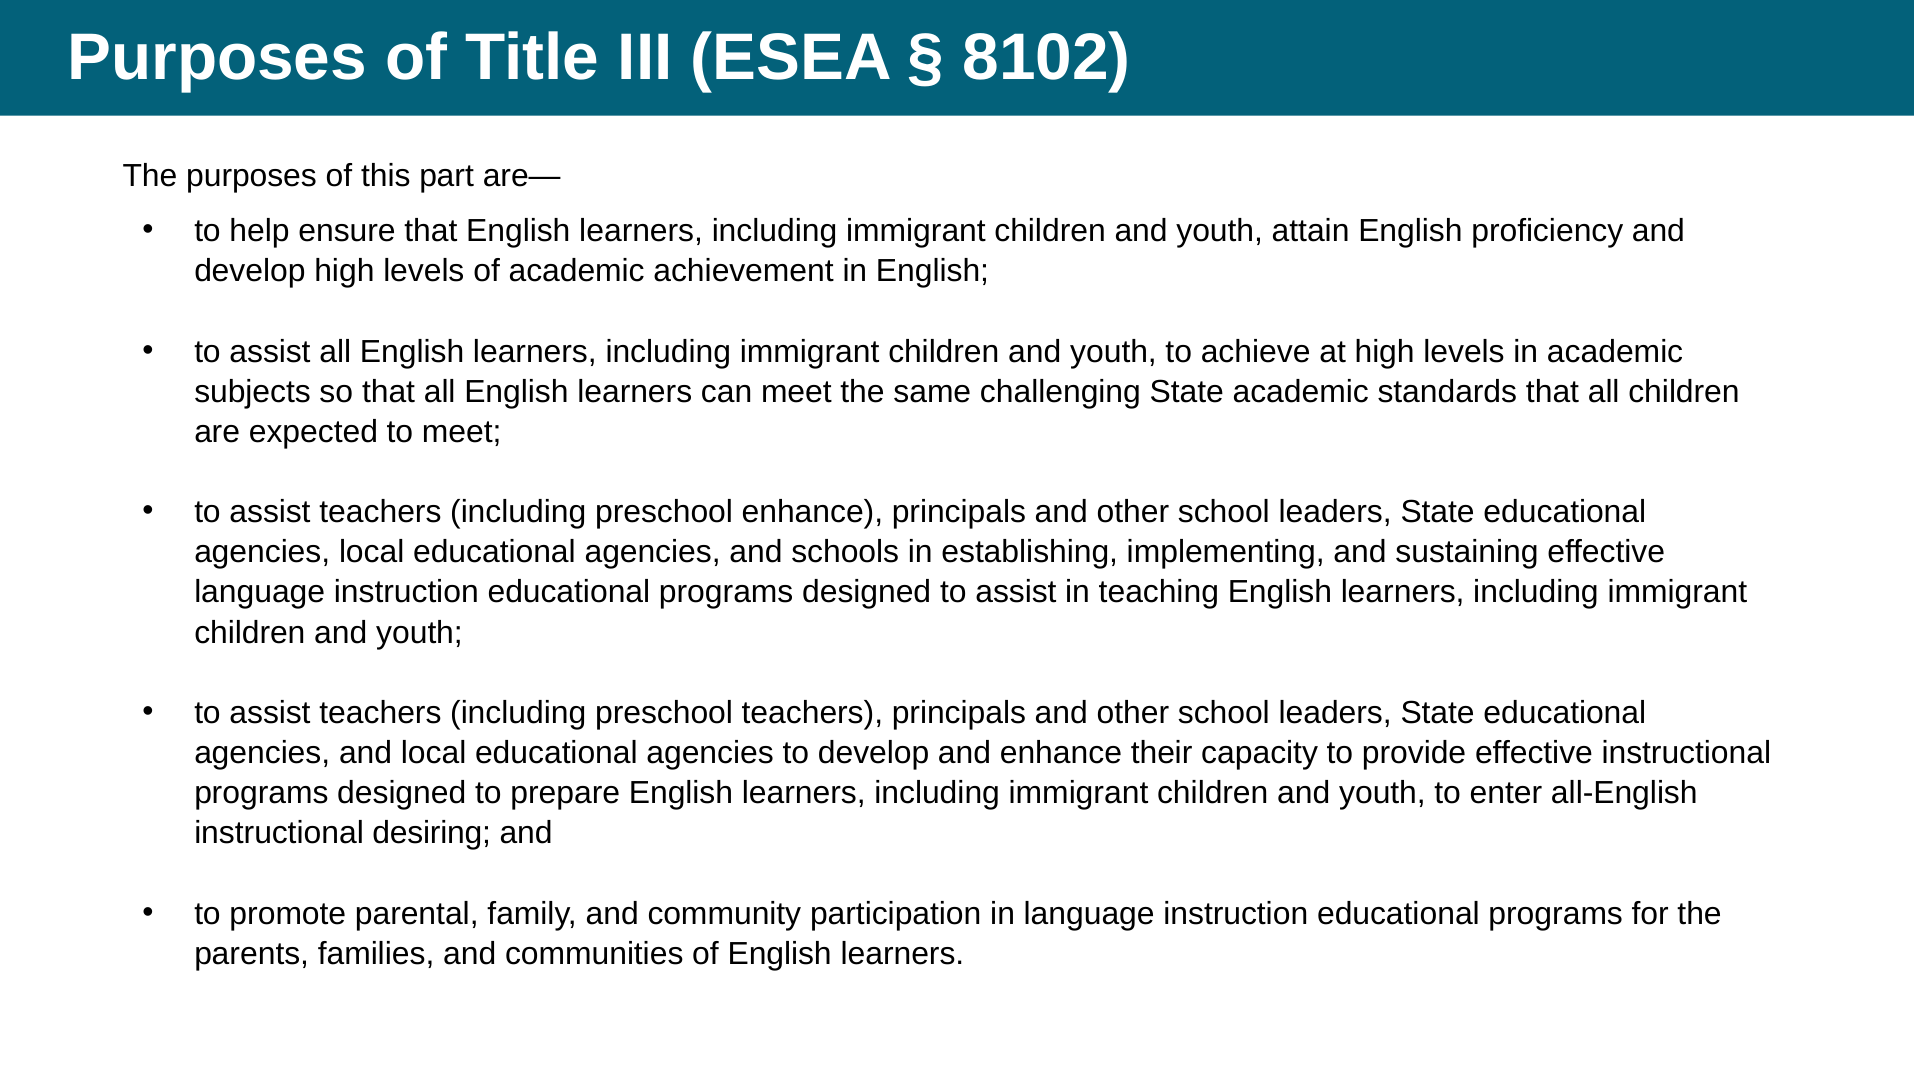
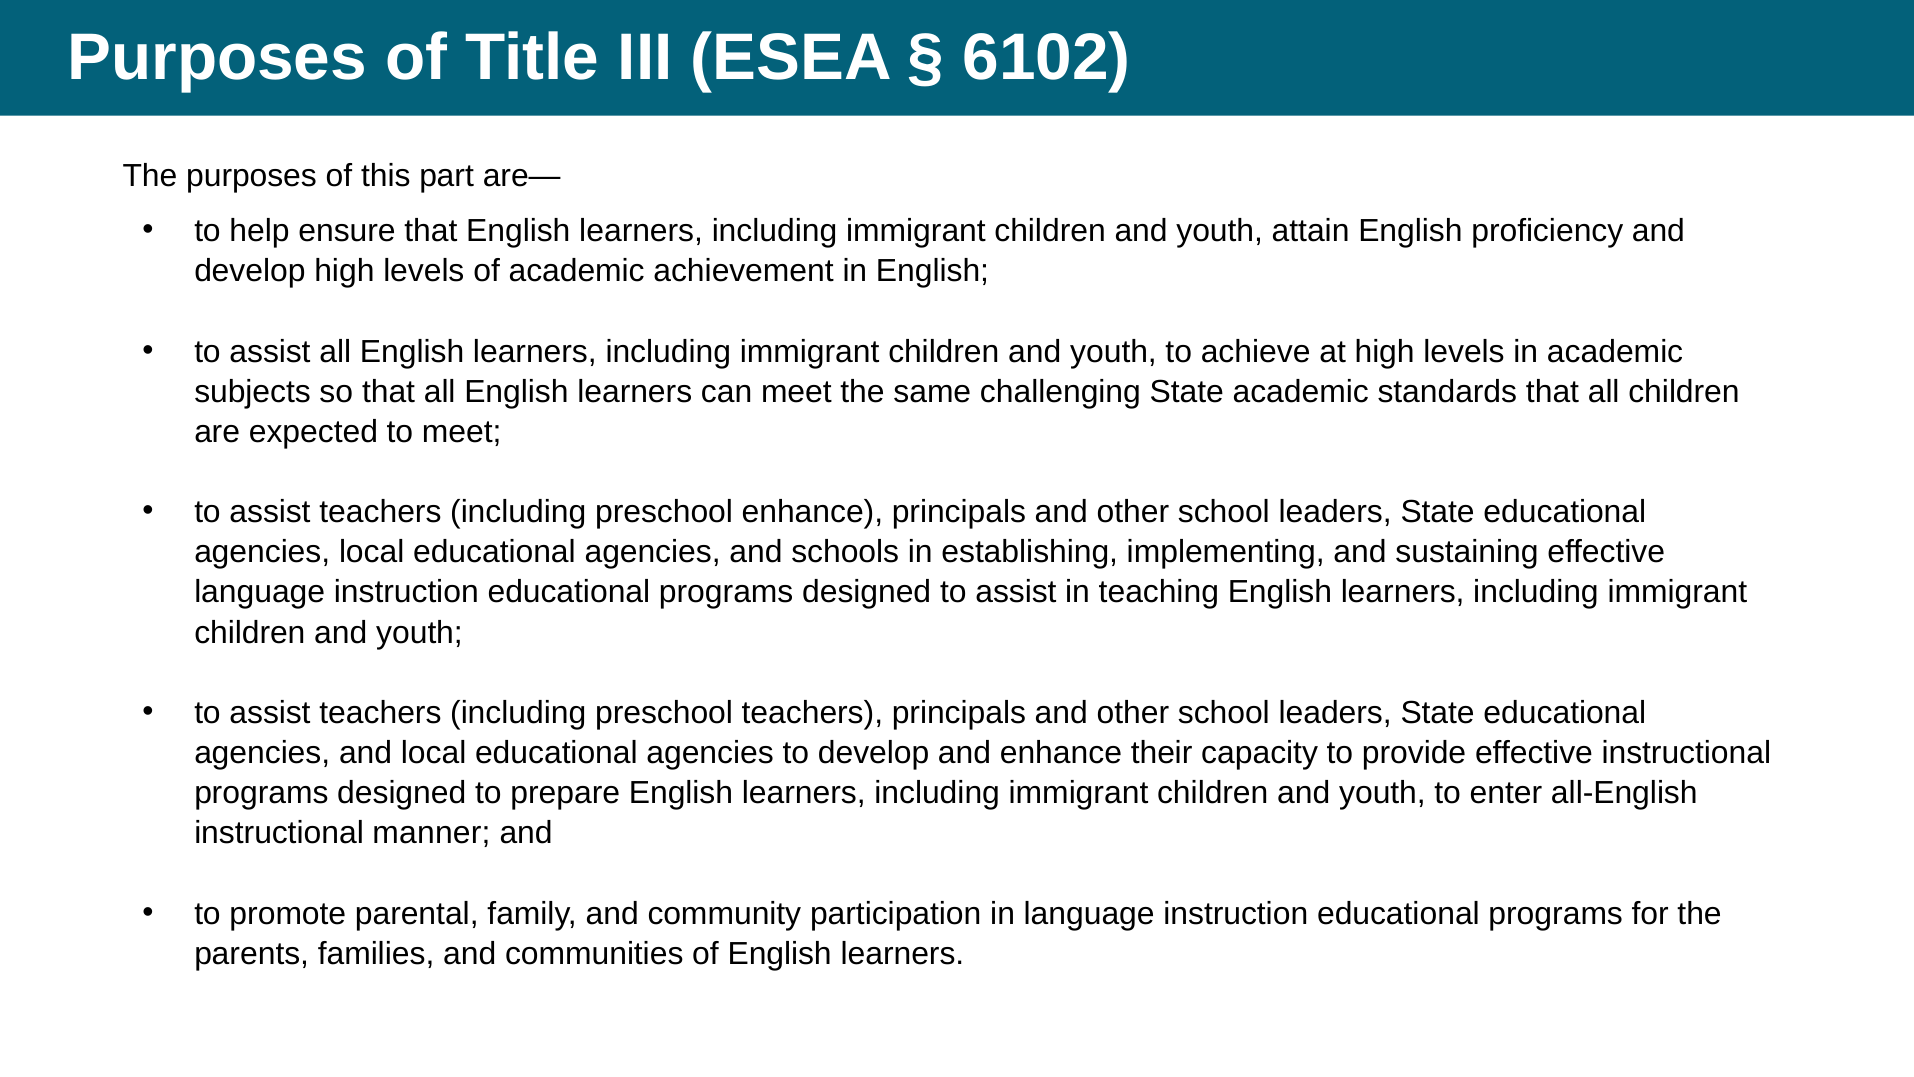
8102: 8102 -> 6102
desiring: desiring -> manner
